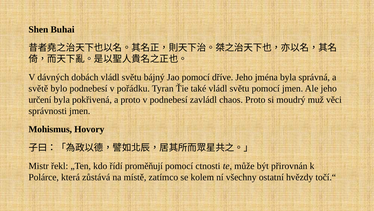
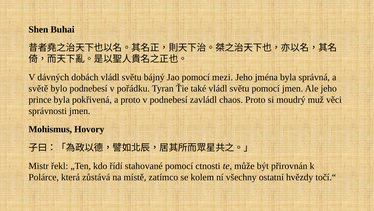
dříve: dříve -> mezi
určení: určení -> prince
proměňují: proměňují -> stahované
